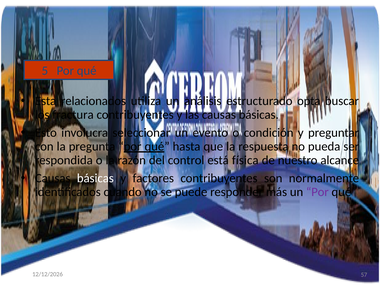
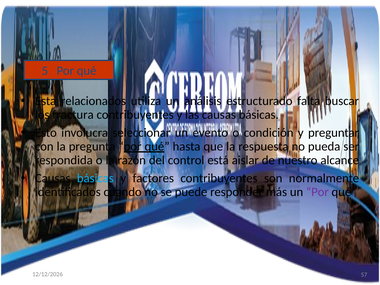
opta: opta -> falta
física: física -> aislar
básicas at (95, 178) colour: white -> light blue
